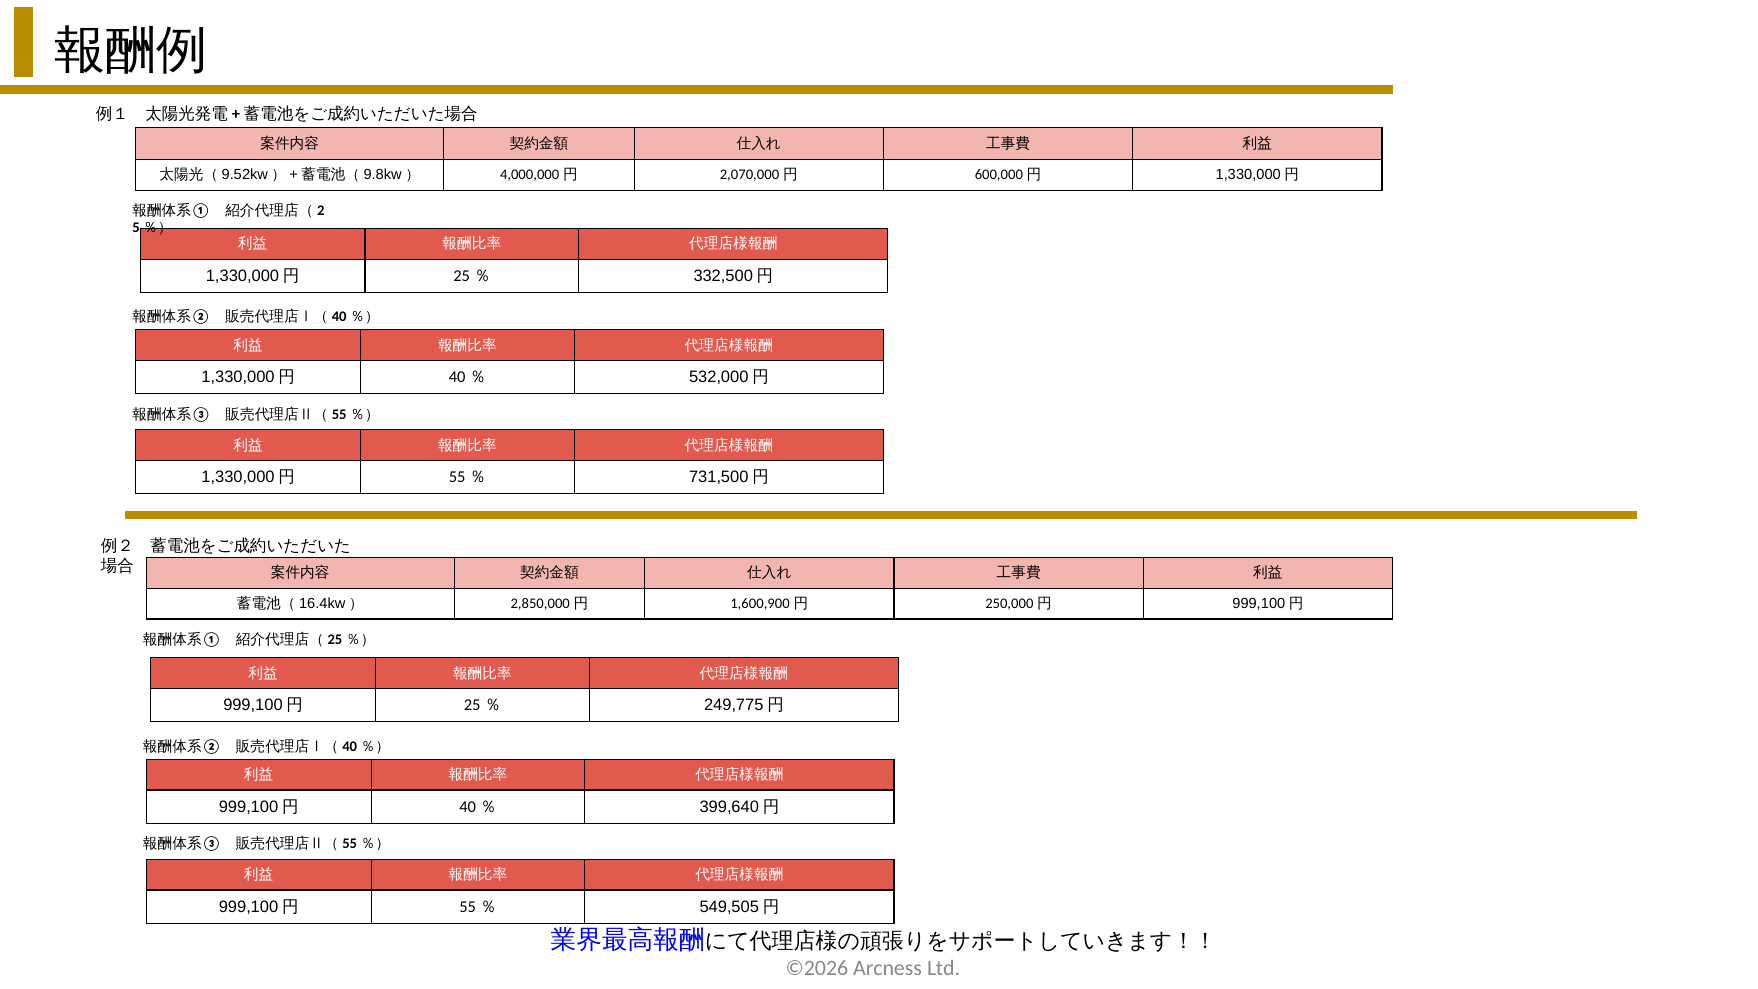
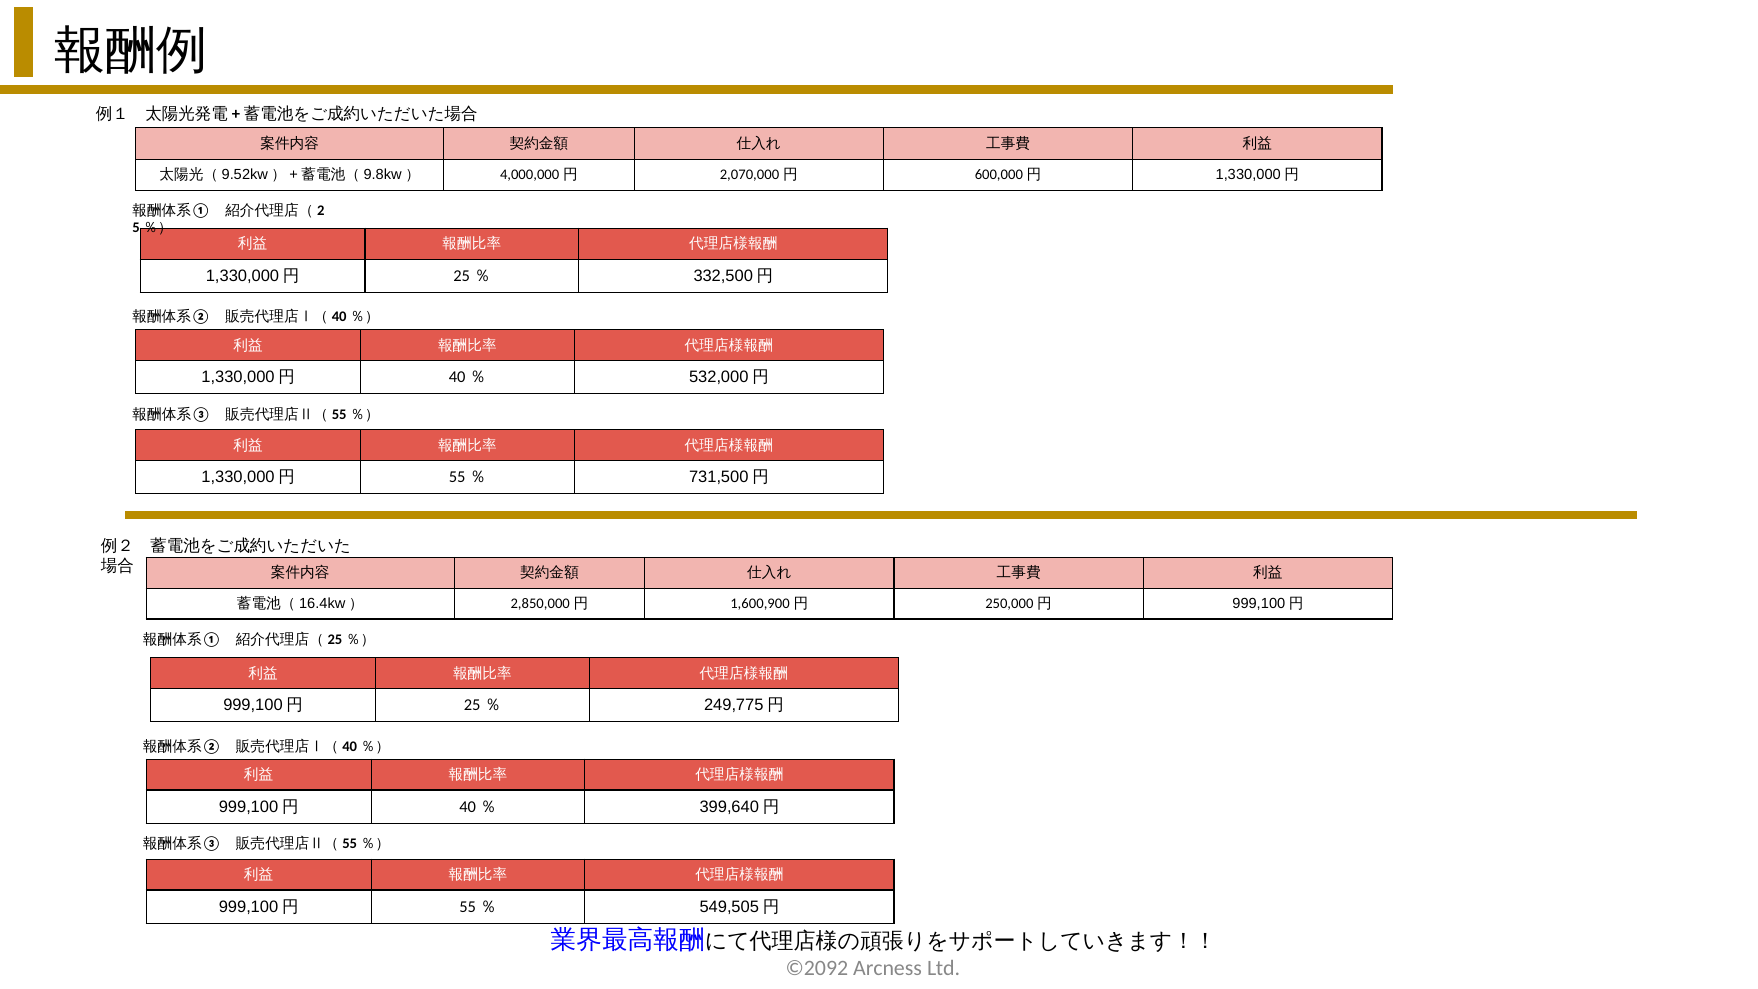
©2026: ©2026 -> ©2092
